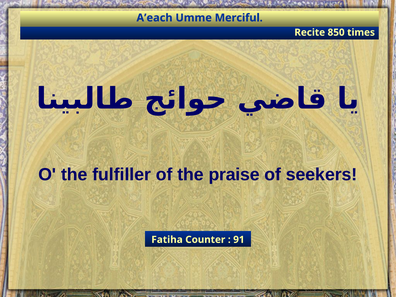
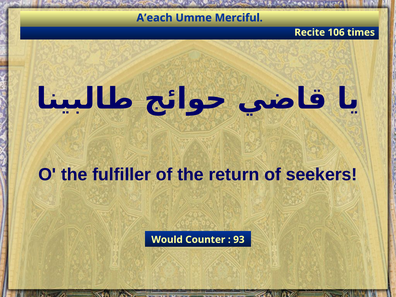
850: 850 -> 106
praise: praise -> return
Fatiha: Fatiha -> Would
91: 91 -> 93
